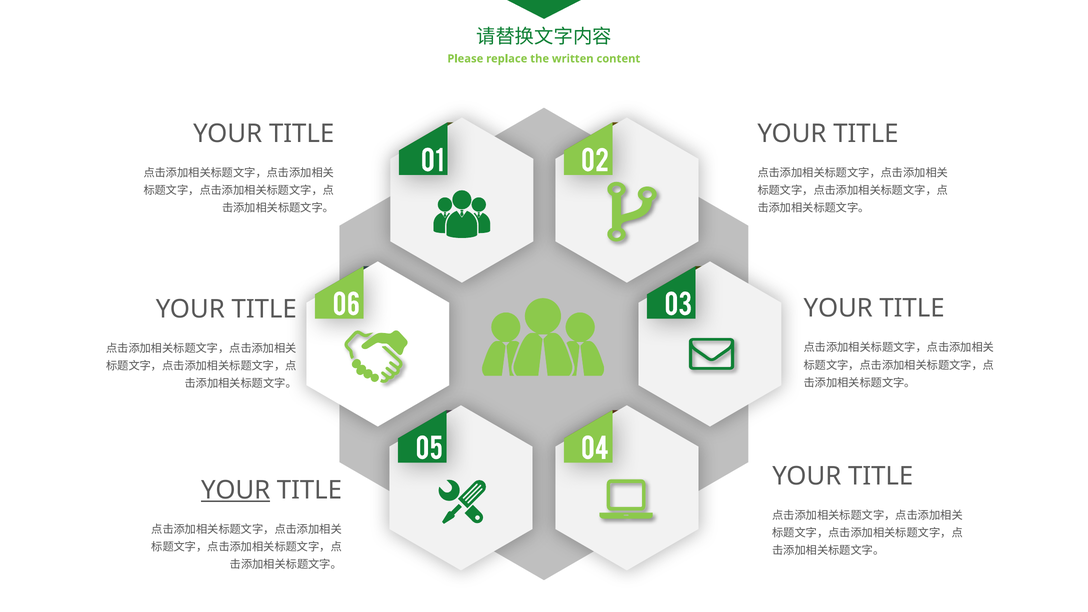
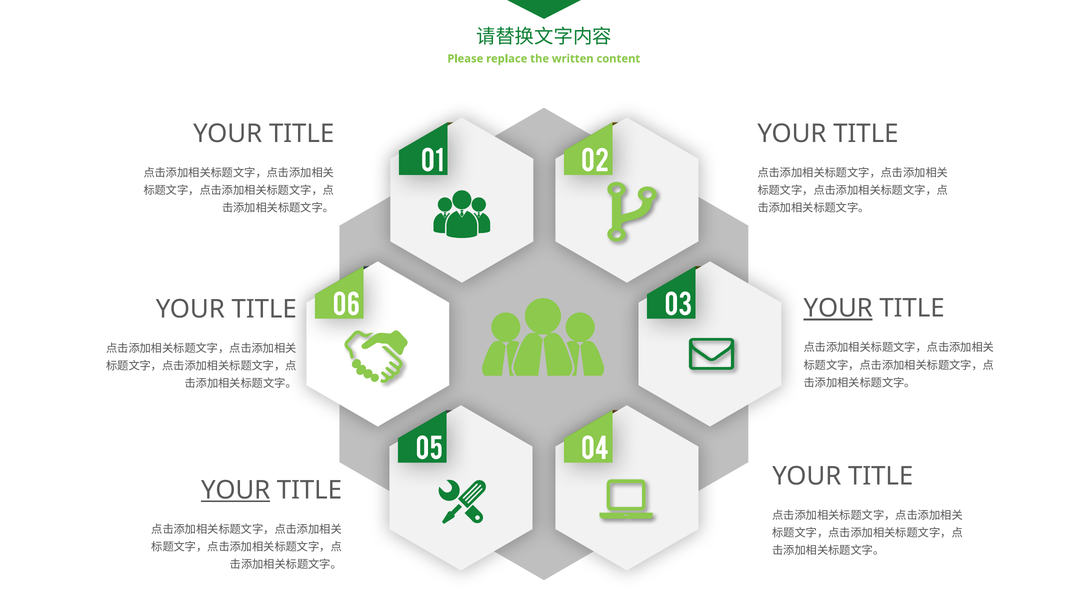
YOUR at (838, 308) underline: none -> present
